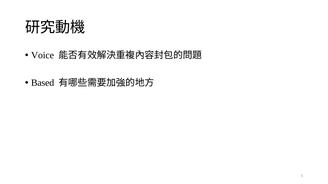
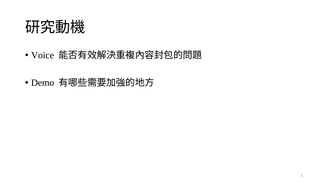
Based: Based -> Demo
